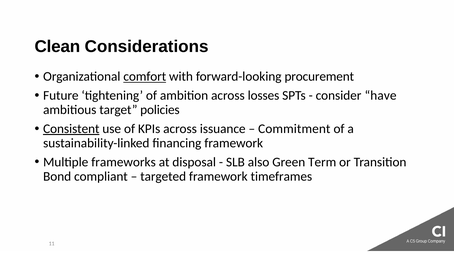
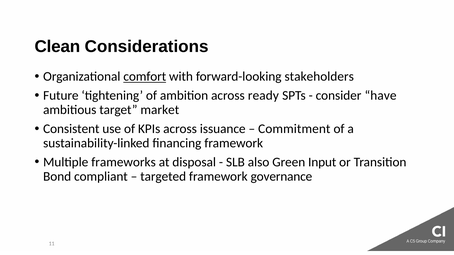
procurement: procurement -> stakeholders
losses: losses -> ready
policies: policies -> market
Consistent underline: present -> none
Term: Term -> Input
timeframes: timeframes -> governance
